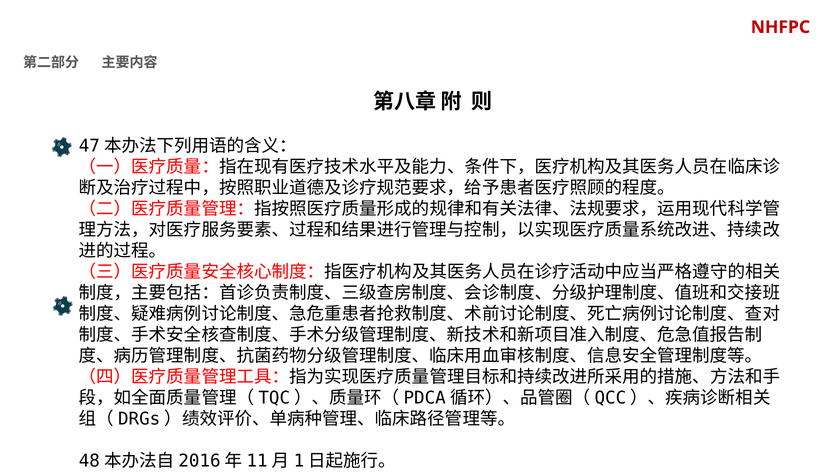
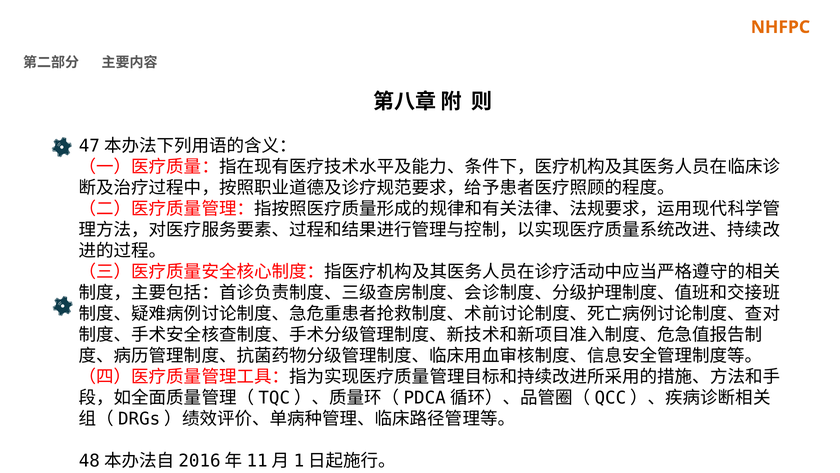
NHFPC colour: red -> orange
